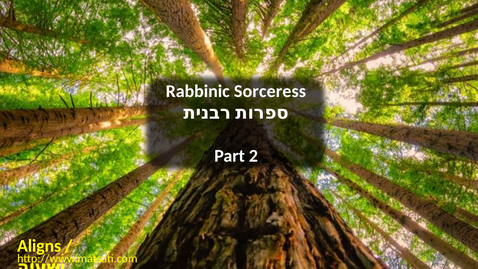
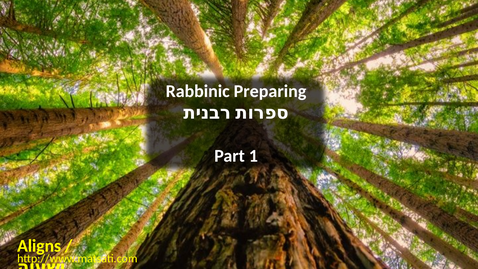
Sorceress: Sorceress -> Preparing
2: 2 -> 1
